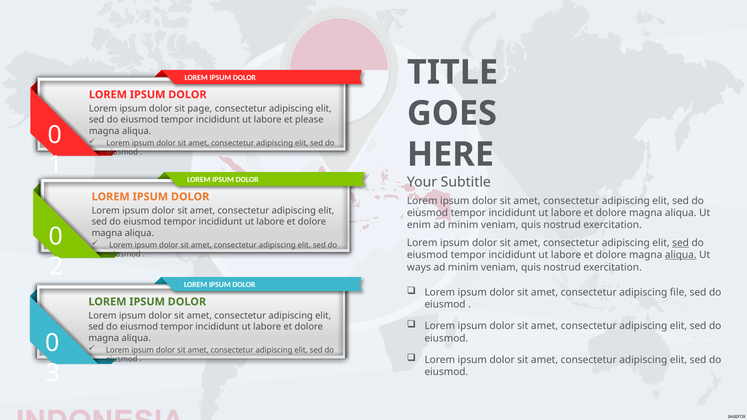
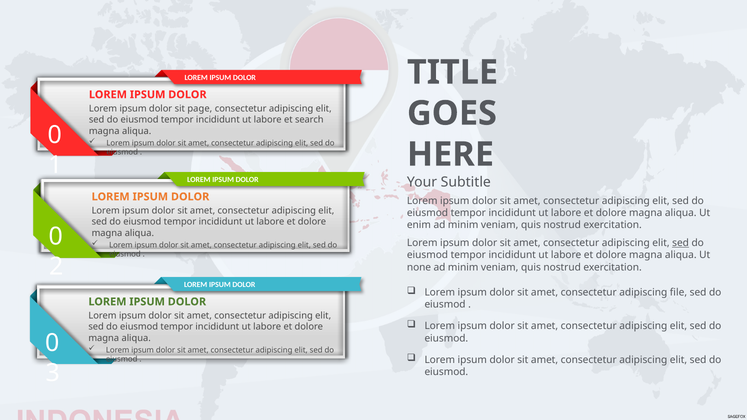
please: please -> search
aliqua at (681, 255) underline: present -> none
ways: ways -> none
